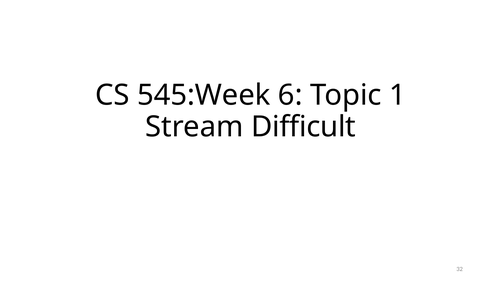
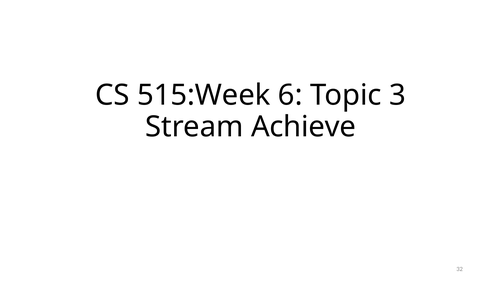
545:Week: 545:Week -> 515:Week
1: 1 -> 3
Difficult: Difficult -> Achieve
